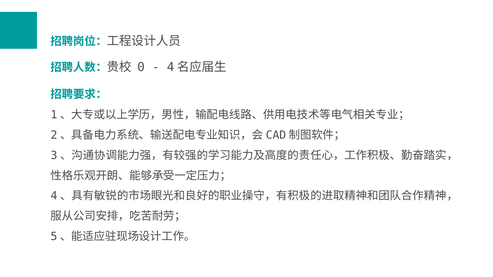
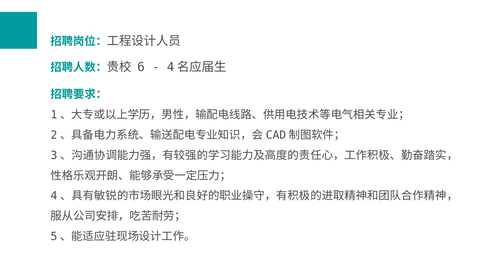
0: 0 -> 6
